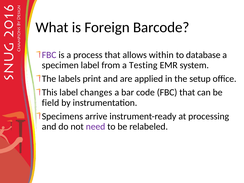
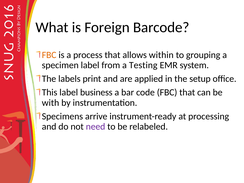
FBC at (49, 55) colour: purple -> orange
database: database -> grouping
changes: changes -> business
field: field -> with
